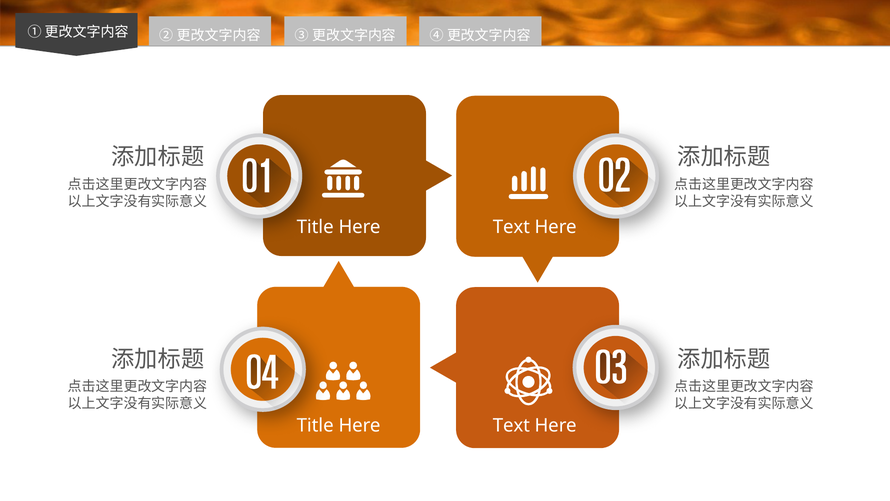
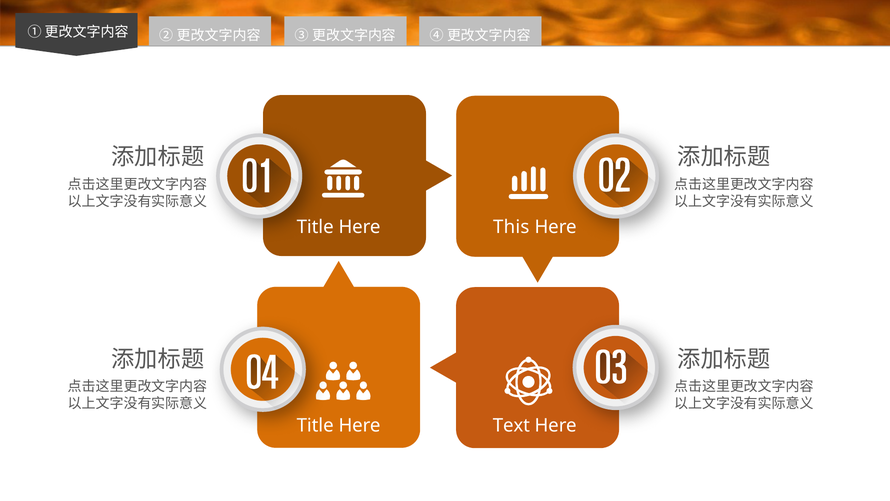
Text at (511, 227): Text -> This
